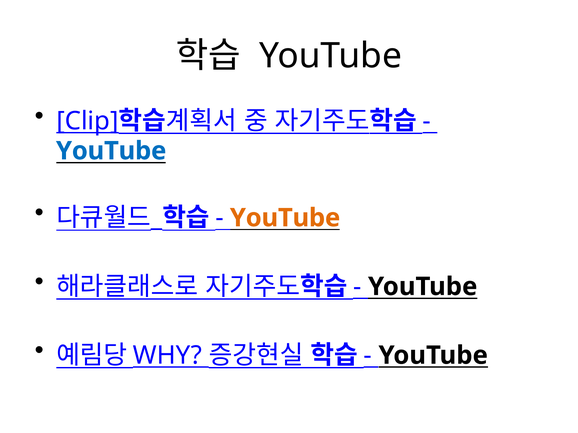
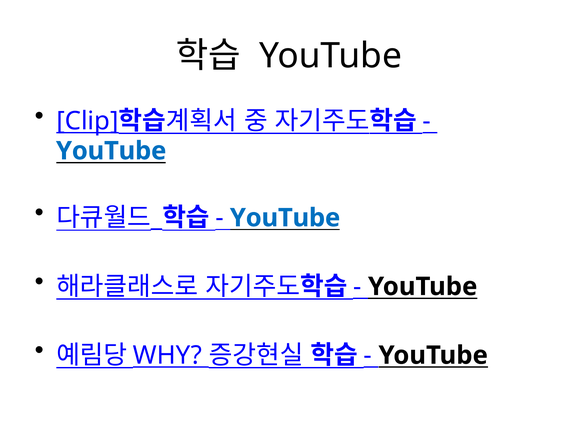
YouTube at (285, 218) colour: orange -> blue
